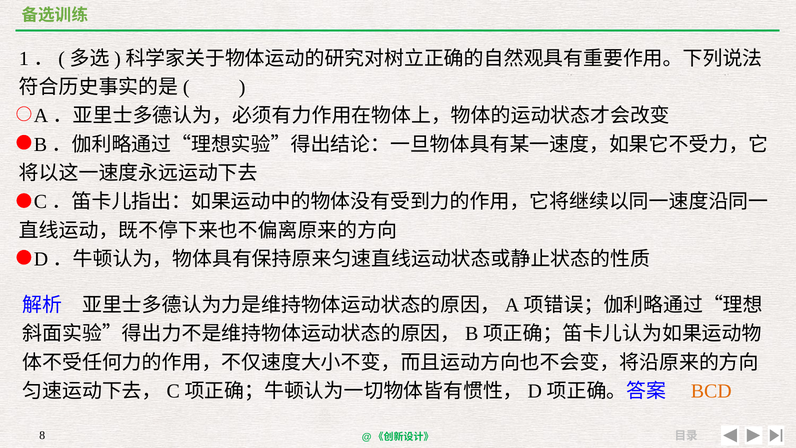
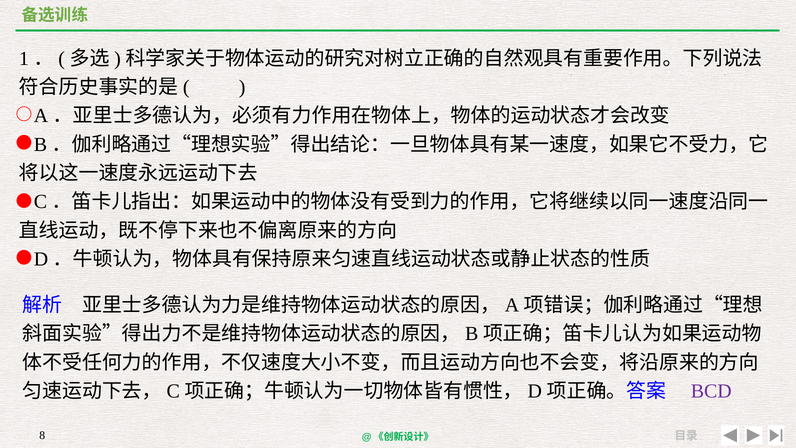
BCD colour: orange -> purple
